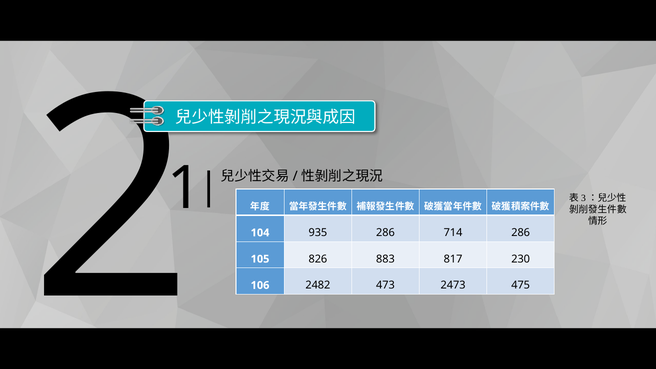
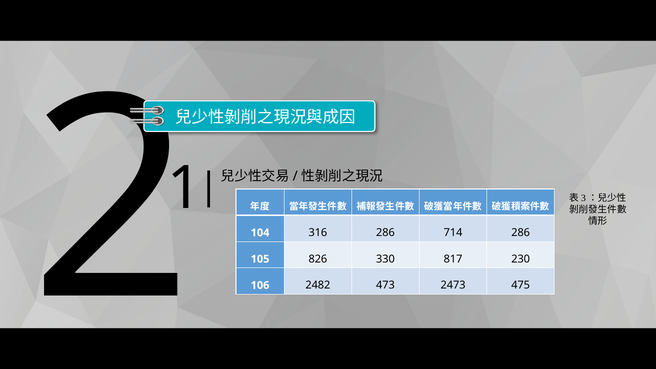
935: 935 -> 316
883: 883 -> 330
